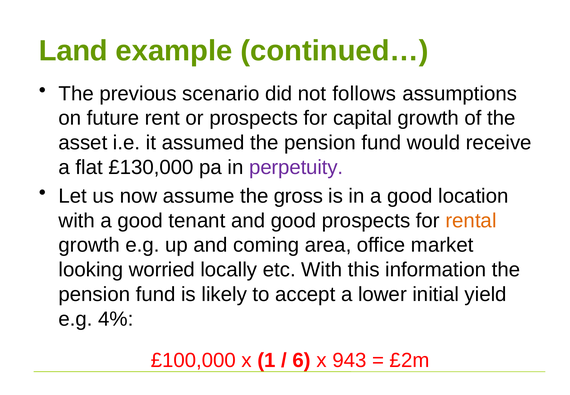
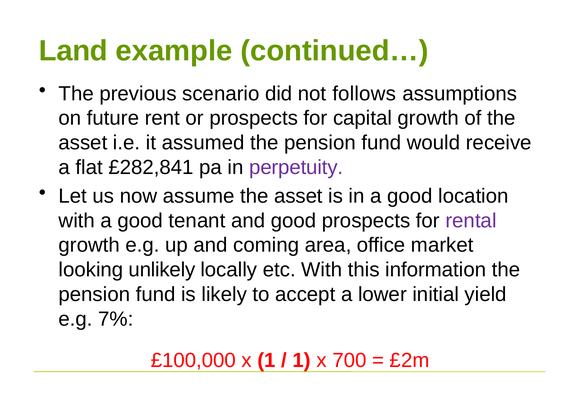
£130,000: £130,000 -> £282,841
assume the gross: gross -> asset
rental colour: orange -> purple
worried: worried -> unlikely
4%: 4% -> 7%
6 at (302, 360): 6 -> 1
943: 943 -> 700
